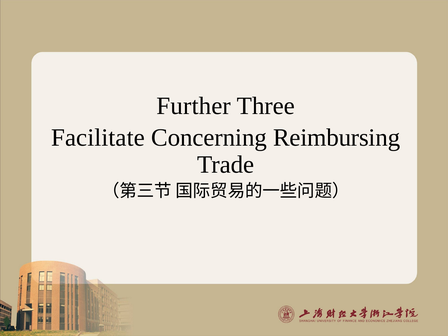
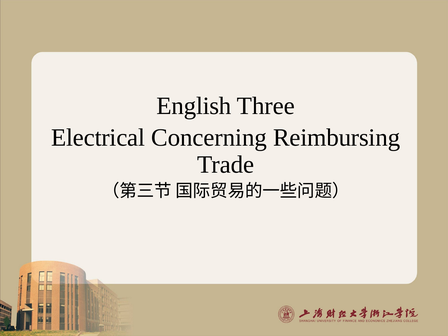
Further: Further -> English
Facilitate: Facilitate -> Electrical
